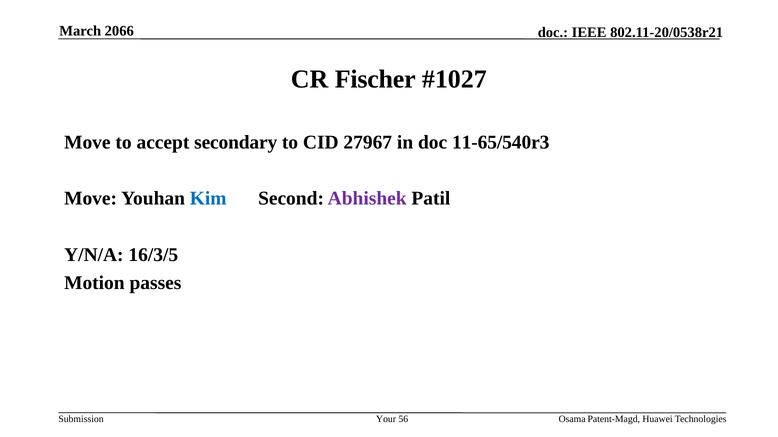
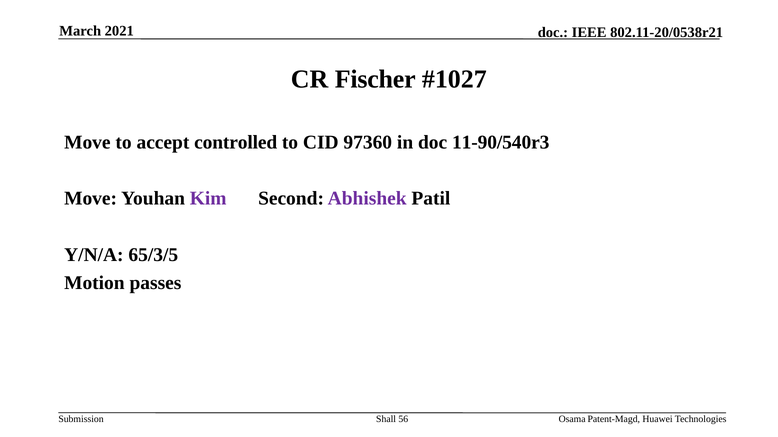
2066: 2066 -> 2021
secondary: secondary -> controlled
27967: 27967 -> 97360
11-65/540r3: 11-65/540r3 -> 11-90/540r3
Kim colour: blue -> purple
16/3/5: 16/3/5 -> 65/3/5
Your: Your -> Shall
